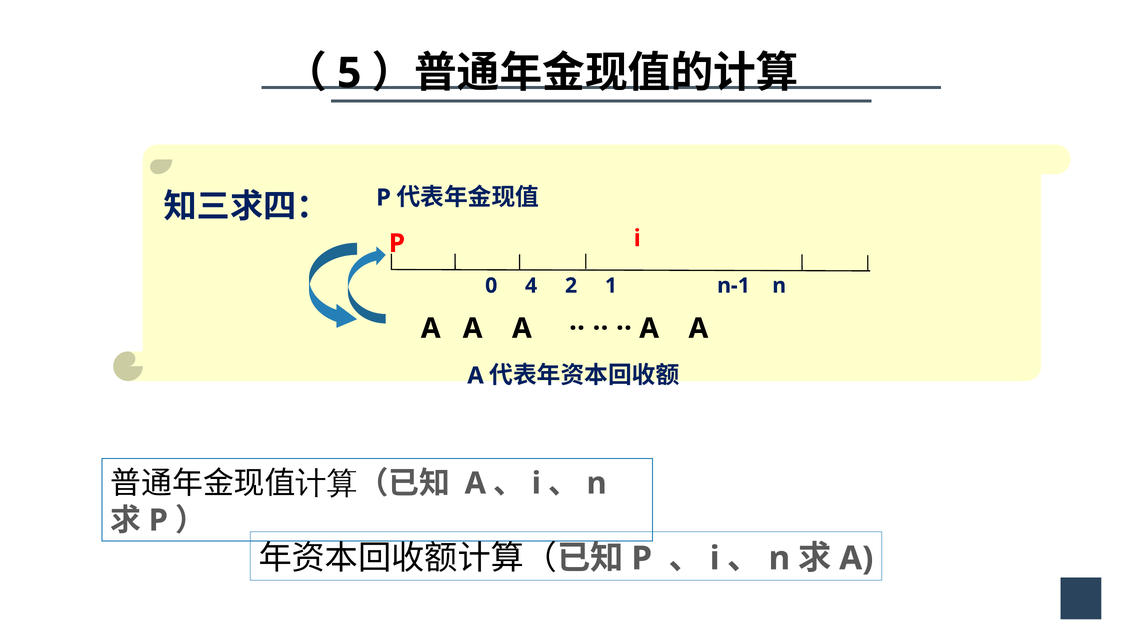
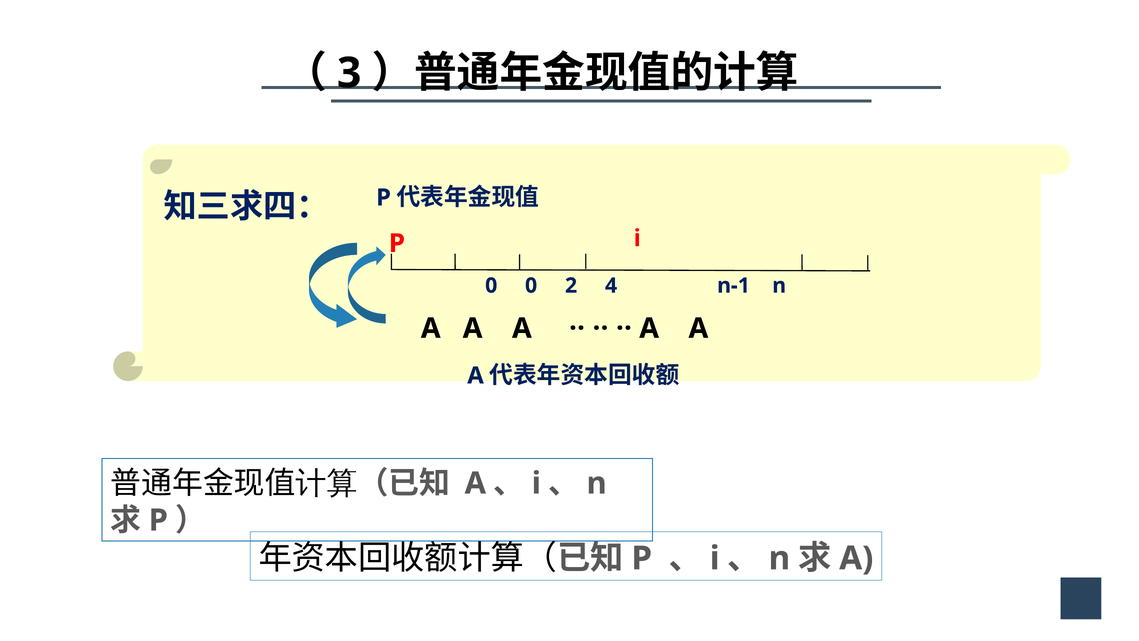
5: 5 -> 3
0 4: 4 -> 0
1: 1 -> 4
